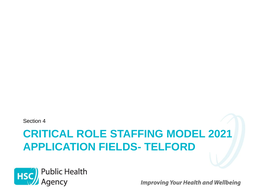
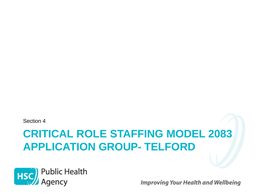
2021: 2021 -> 2083
FIELDS-: FIELDS- -> GROUP-
